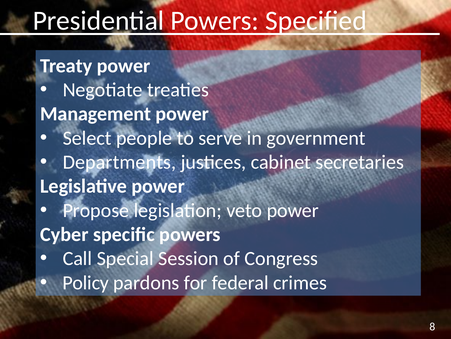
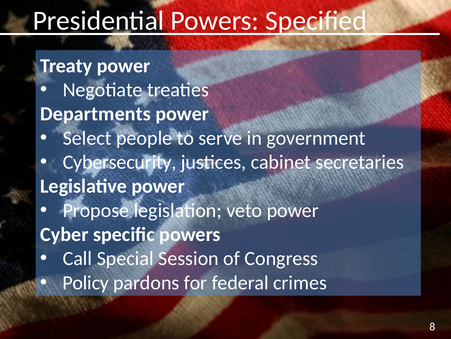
Management: Management -> Departments
Departments: Departments -> Cybersecurity
